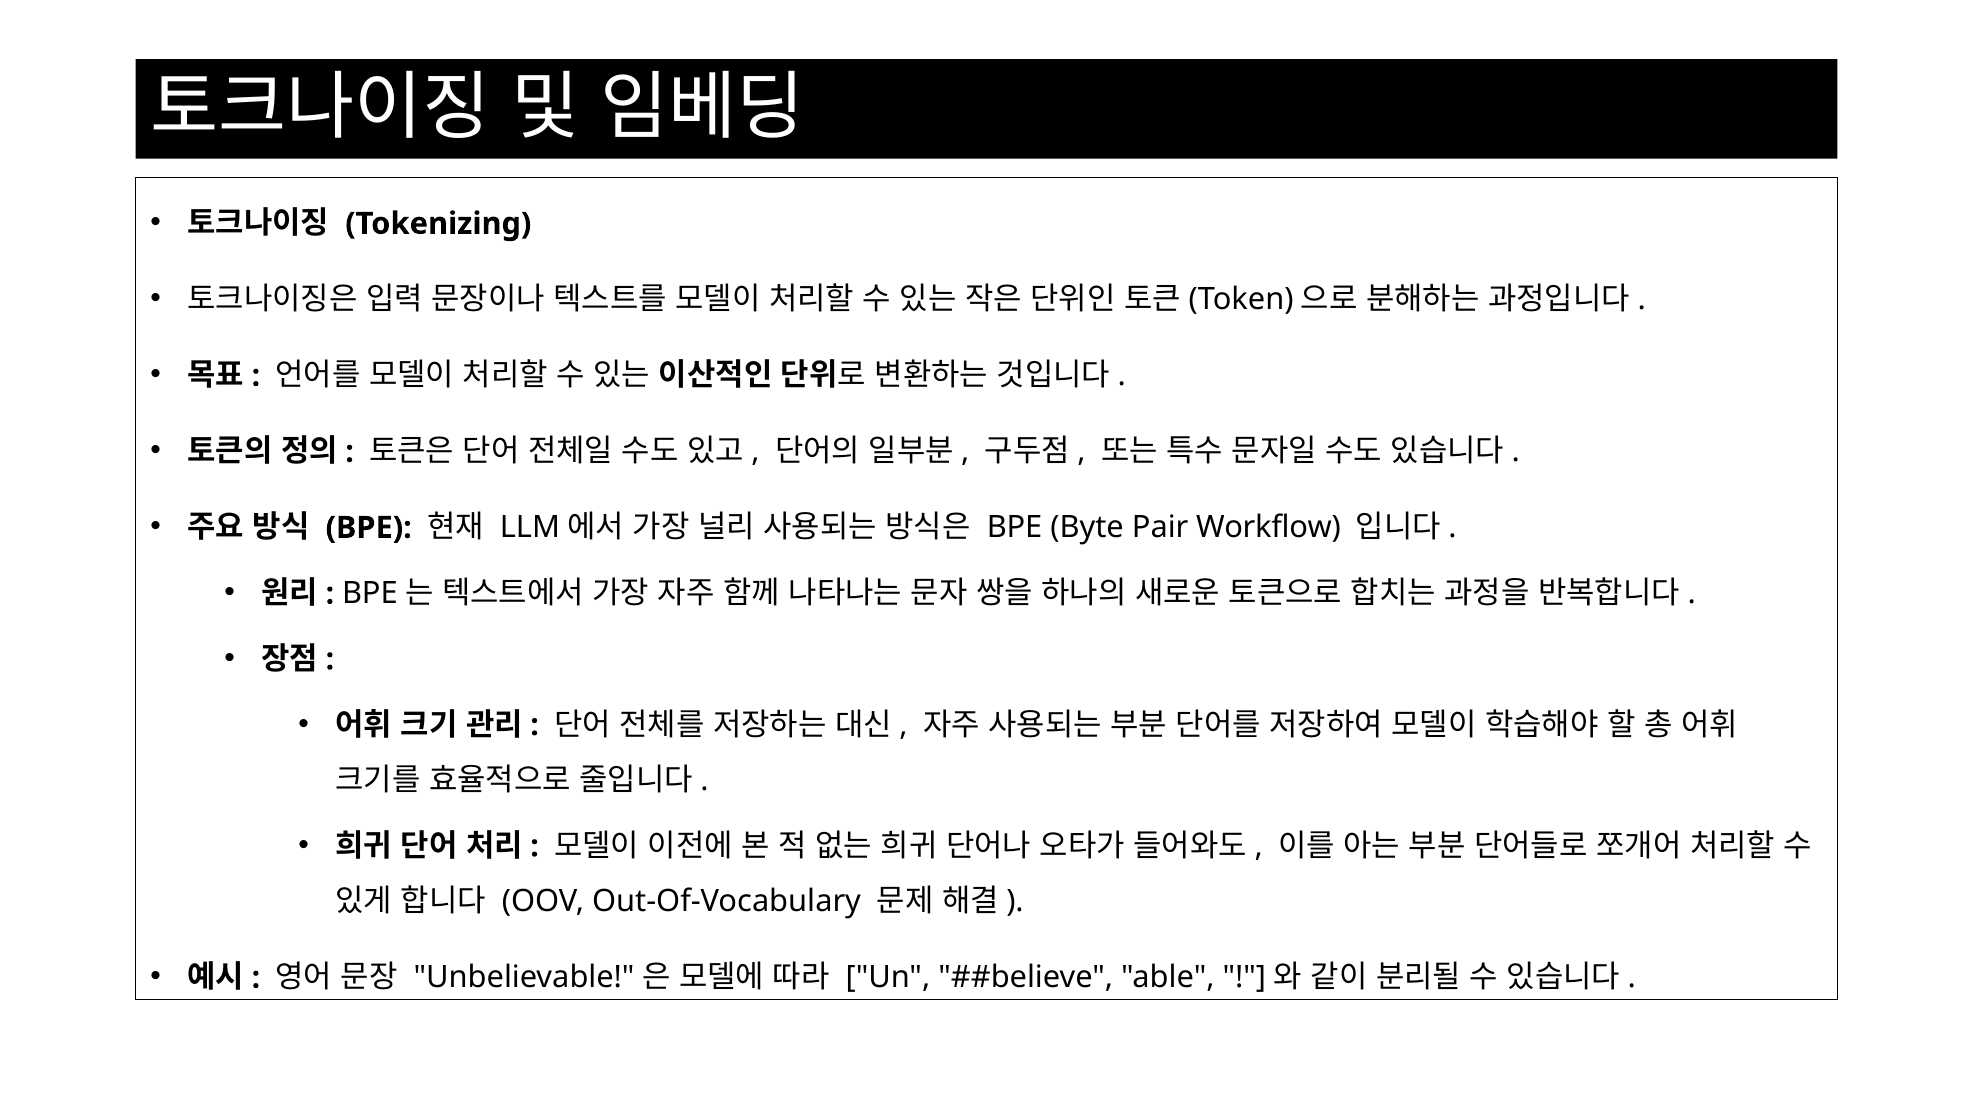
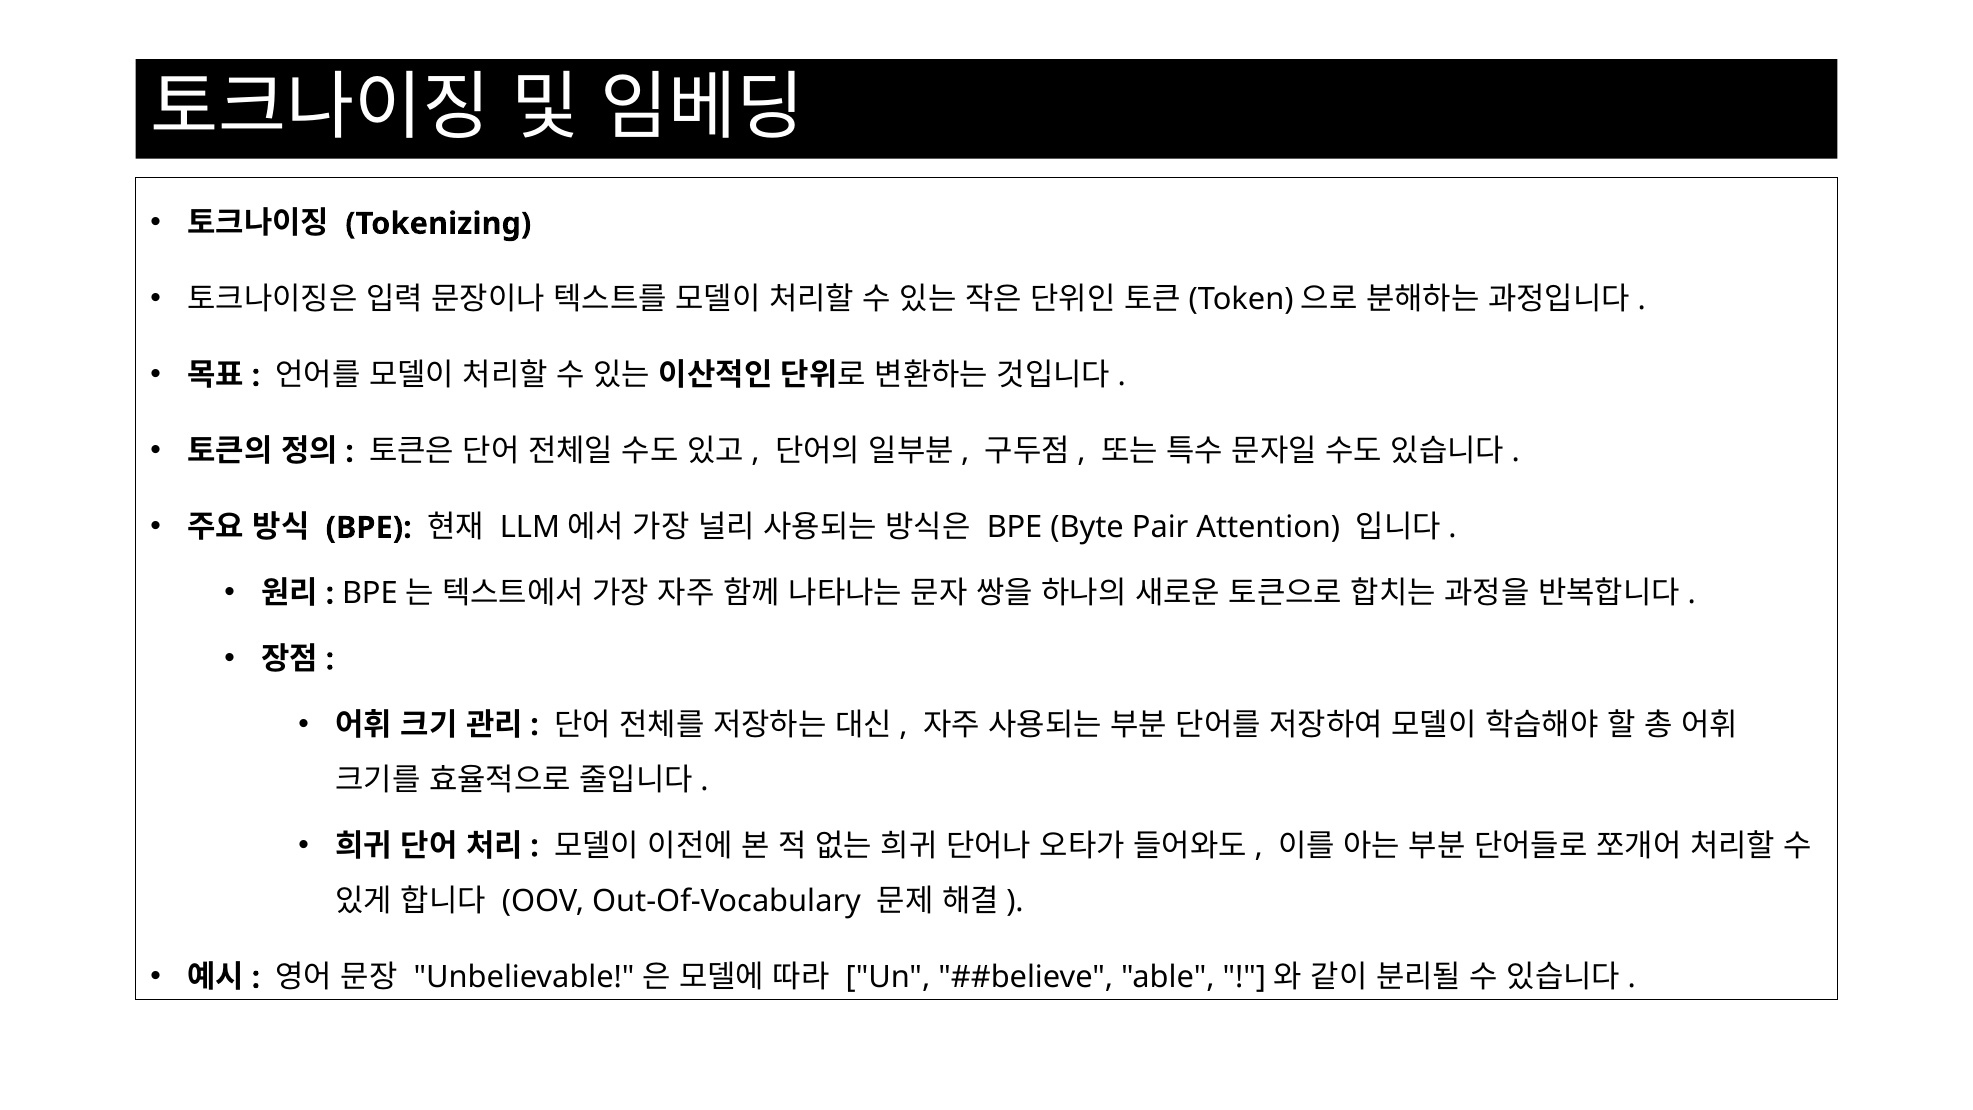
Workflow: Workflow -> Attention
